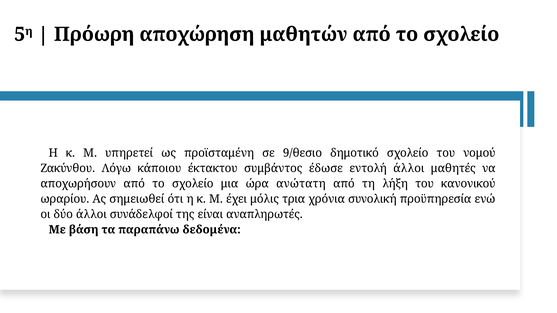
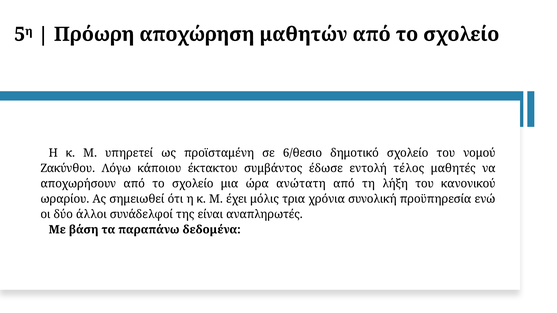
9/θεσιο: 9/θεσιο -> 6/θεσιο
εντολή άλλοι: άλλοι -> τέλος
